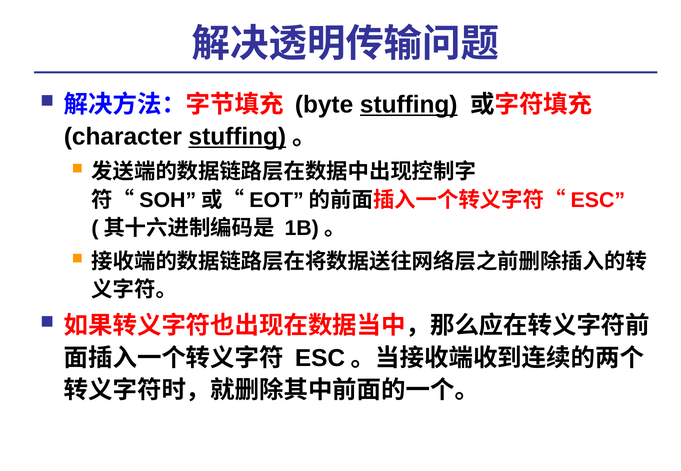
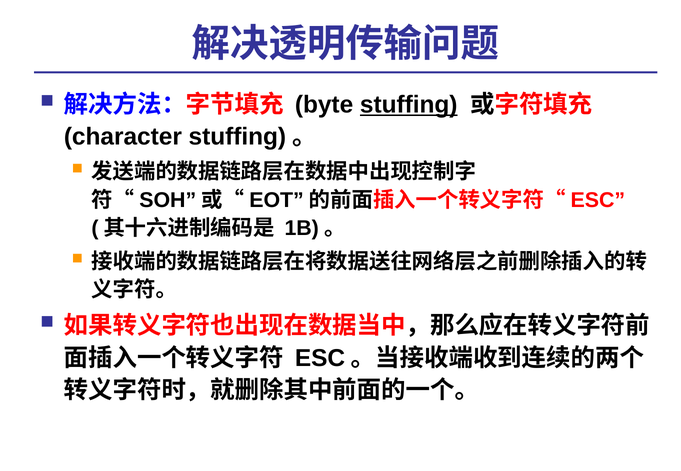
stuffing at (237, 137) underline: present -> none
